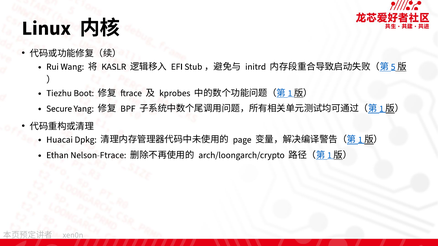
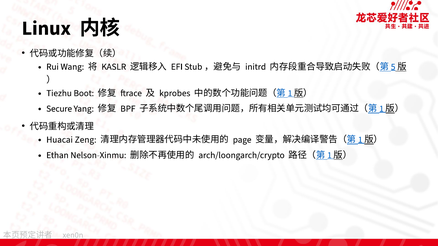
Dpkg: Dpkg -> Zeng
Nelson-Ftrace: Nelson-Ftrace -> Nelson-Xinmu
